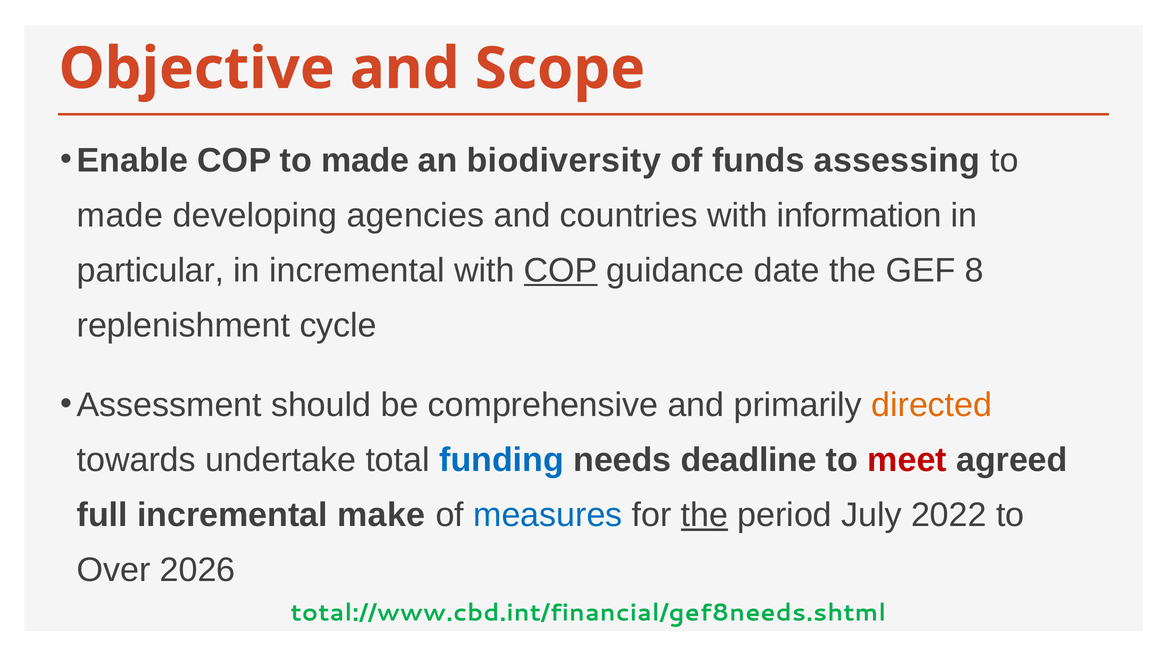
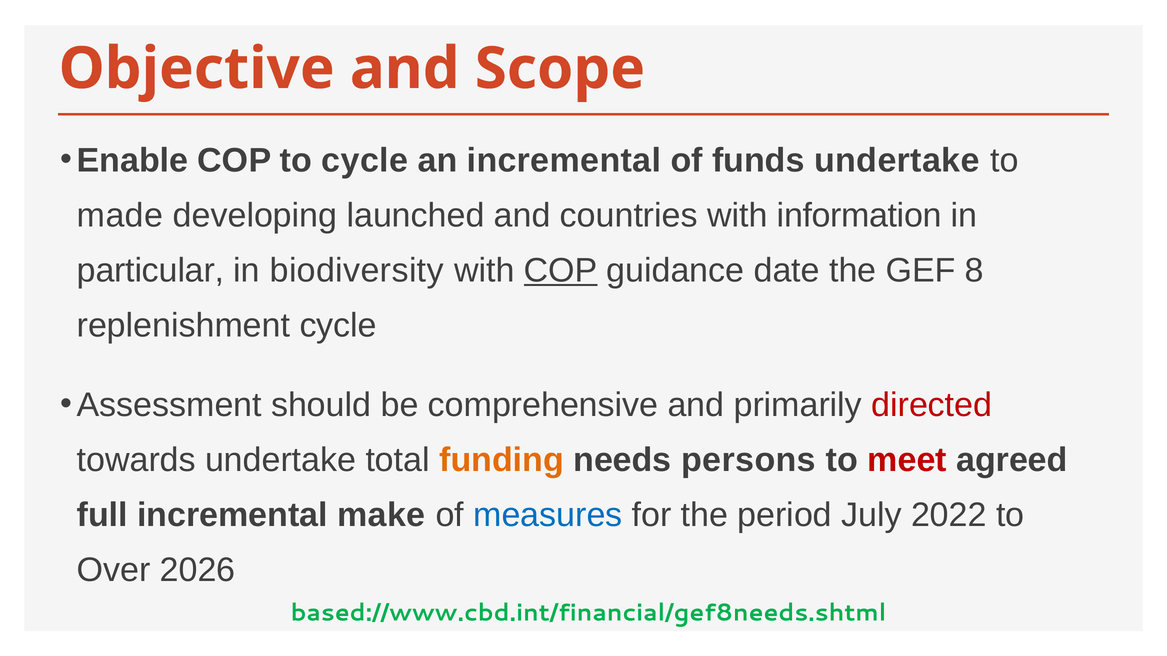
COP to made: made -> cycle
an biodiversity: biodiversity -> incremental
funds assessing: assessing -> undertake
agencies: agencies -> launched
in incremental: incremental -> biodiversity
directed colour: orange -> red
funding colour: blue -> orange
deadline: deadline -> persons
the at (704, 515) underline: present -> none
total://www.cbd.int/financial/gef8needs.shtml: total://www.cbd.int/financial/gef8needs.shtml -> based://www.cbd.int/financial/gef8needs.shtml
